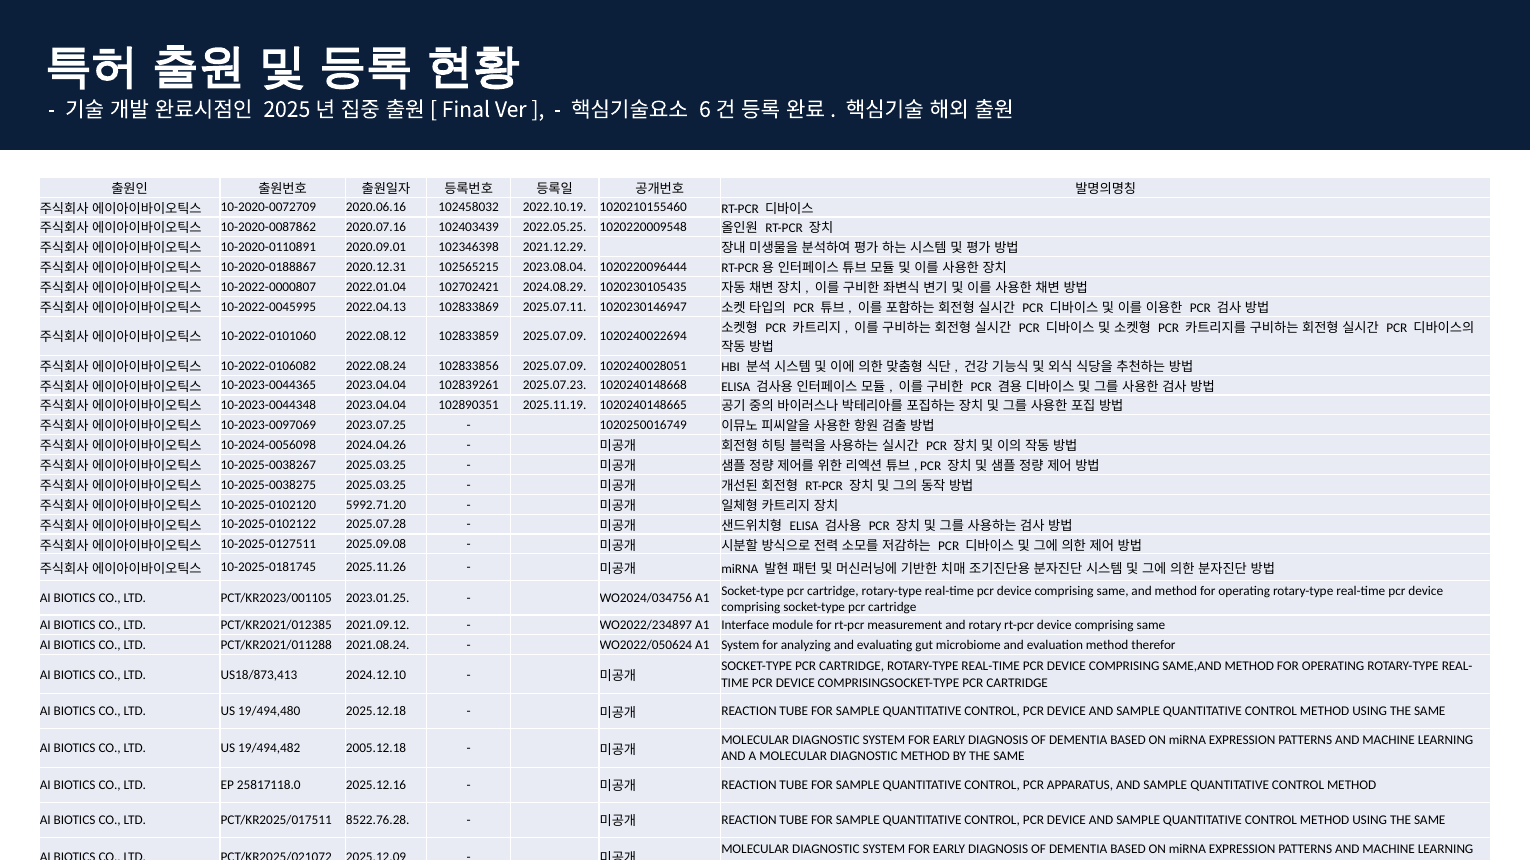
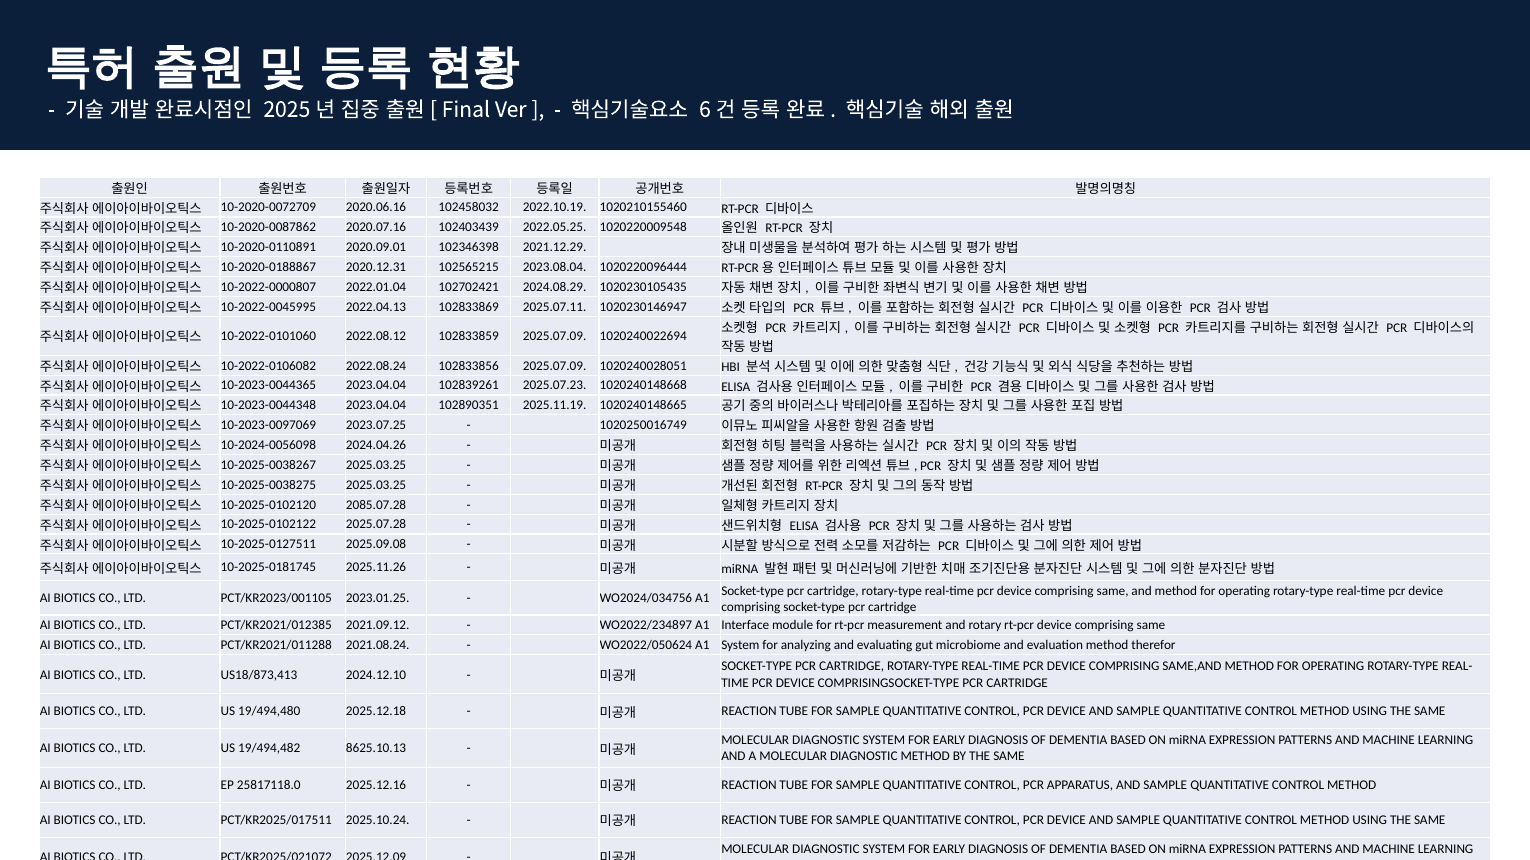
5992.71.20: 5992.71.20 -> 2085.07.28
2005.12.18: 2005.12.18 -> 8625.10.13
8522.76.28: 8522.76.28 -> 2025.10.24
